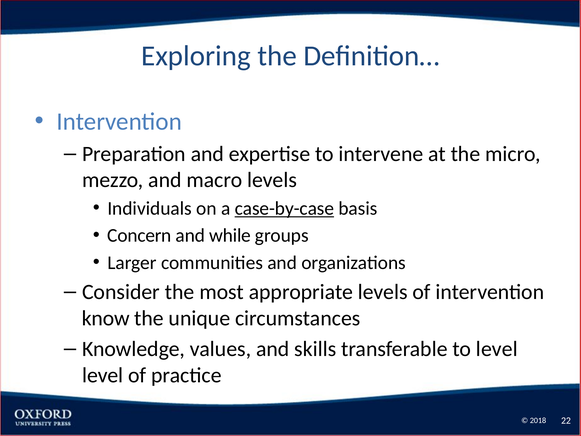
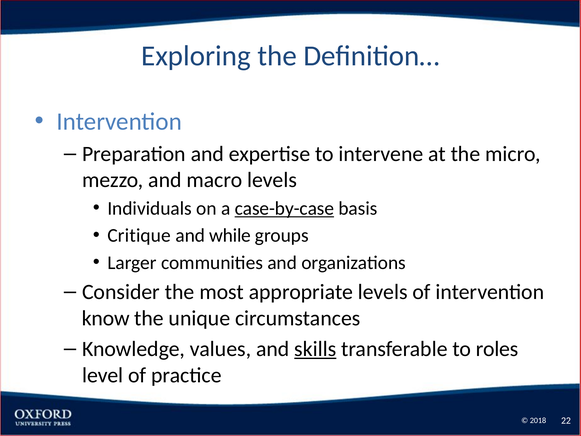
Concern: Concern -> Critique
skills underline: none -> present
to level: level -> roles
